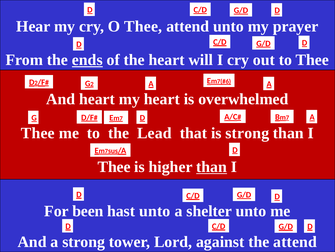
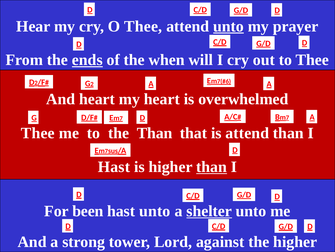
unto at (229, 26) underline: none -> present
the heart: heart -> when
the Lead: Lead -> Than
is strong: strong -> attend
Thee at (114, 166): Thee -> Hast
shelter underline: none -> present
the attend: attend -> higher
